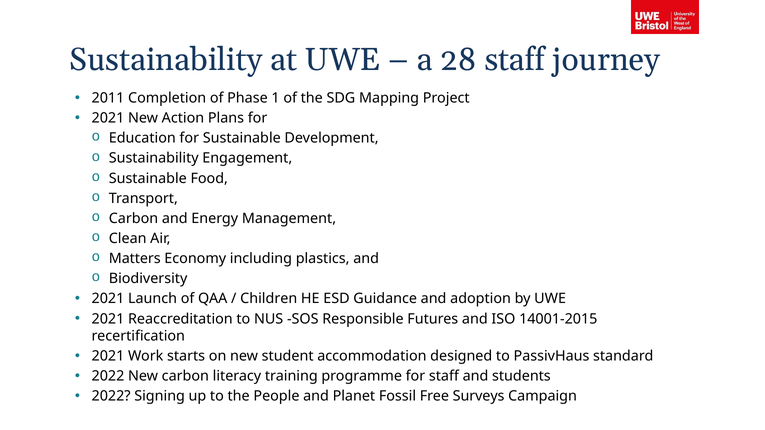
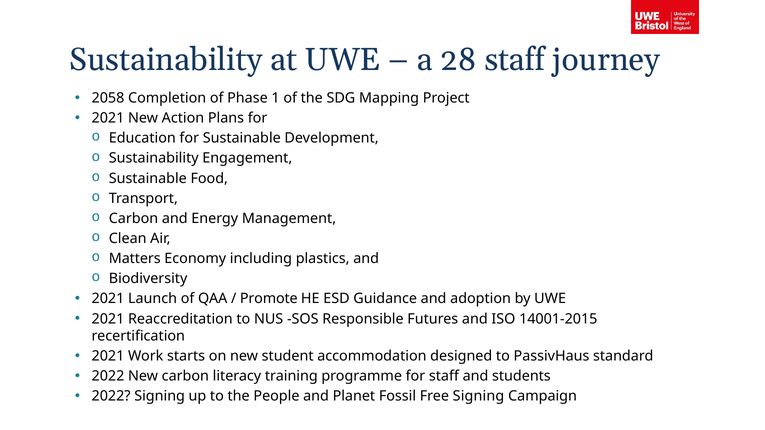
2011: 2011 -> 2058
Children: Children -> Promote
Free Surveys: Surveys -> Signing
